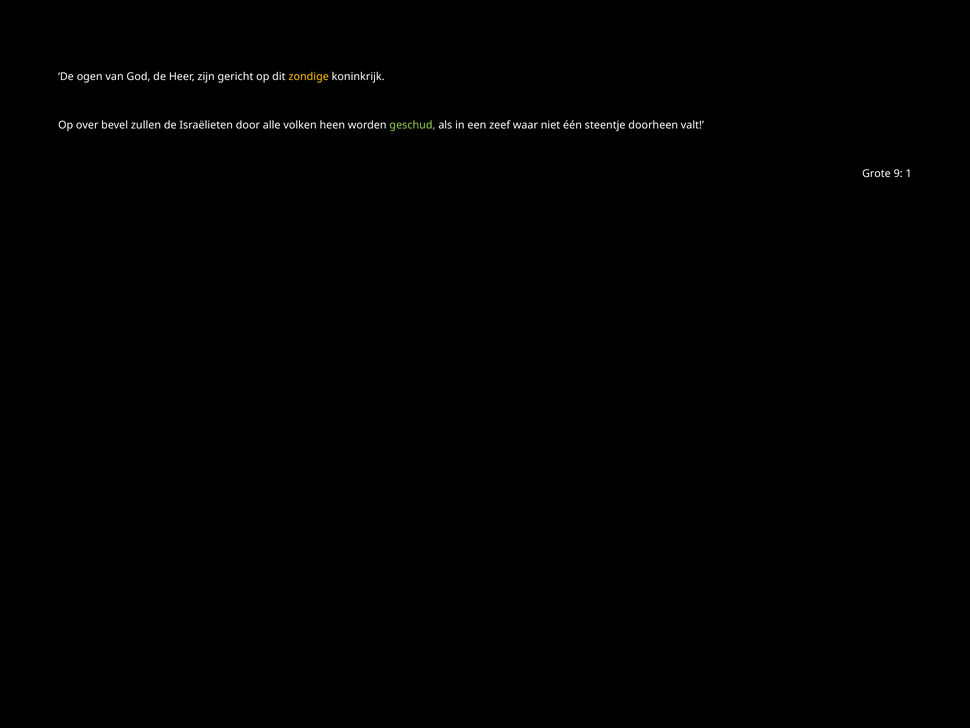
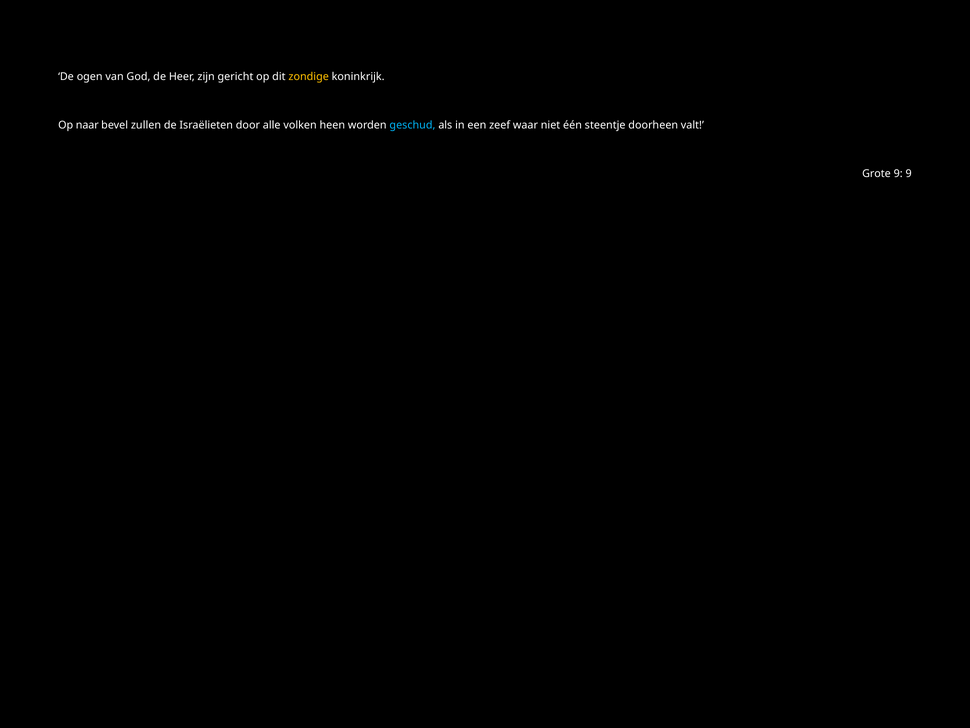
over: over -> naar
geschud colour: light green -> light blue
9 1: 1 -> 9
